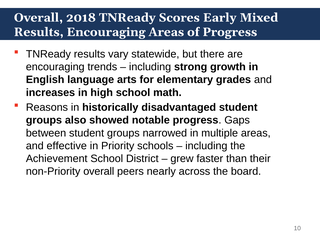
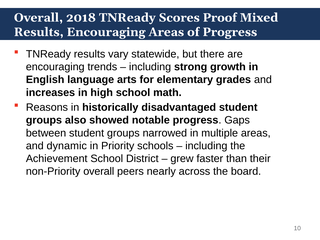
Early: Early -> Proof
effective: effective -> dynamic
